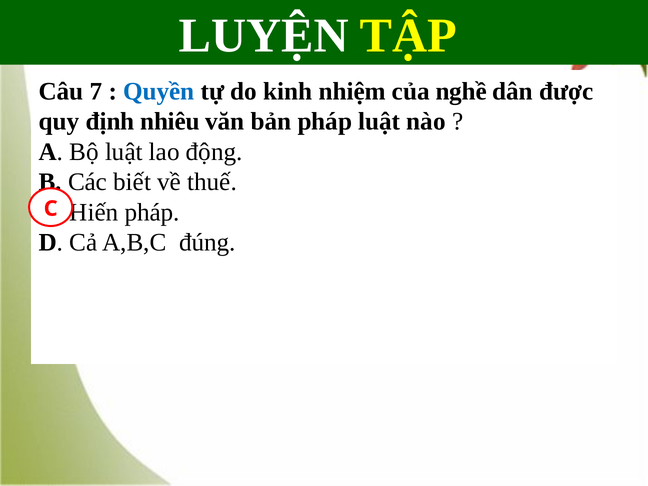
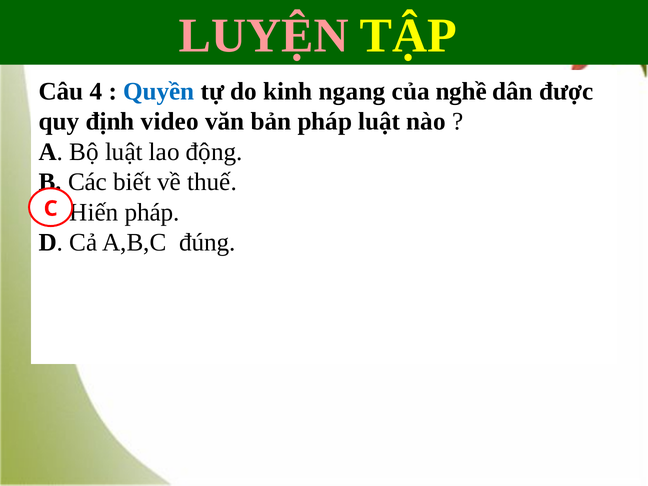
LUYỆN colour: white -> pink
7: 7 -> 4
nhiệm: nhiệm -> ngang
nhiêu: nhiêu -> video
